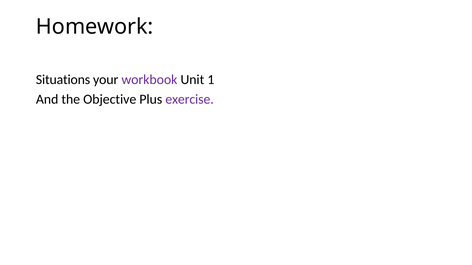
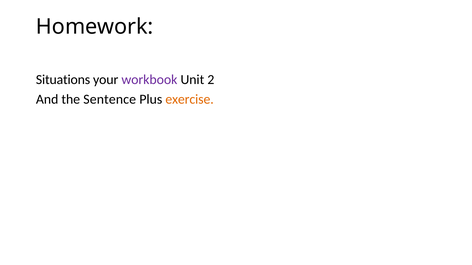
1: 1 -> 2
Objective: Objective -> Sentence
exercise colour: purple -> orange
